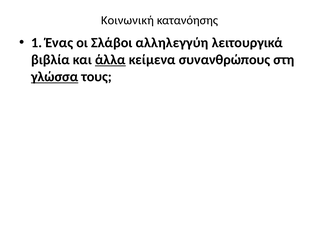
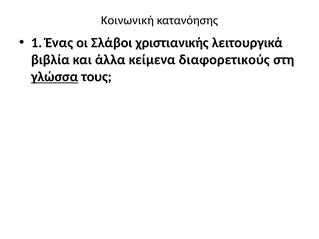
αλληλεγγύη: αλληλεγγύη -> χριστιανικής
άλλα underline: present -> none
συνανθρώπους: συνανθρώπους -> διαφορετικούς
